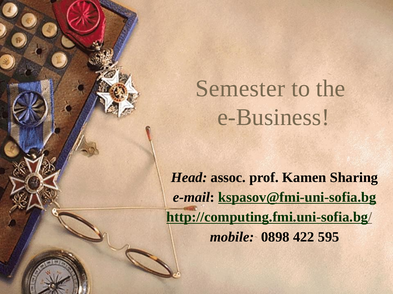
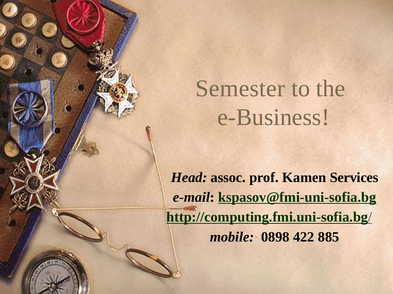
Sharing: Sharing -> Services
595: 595 -> 885
